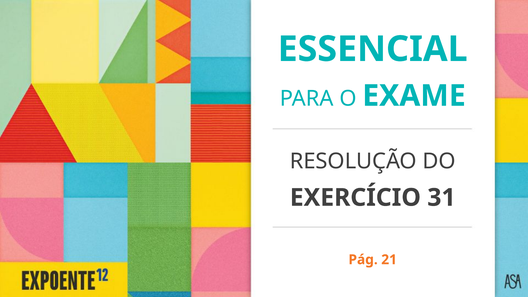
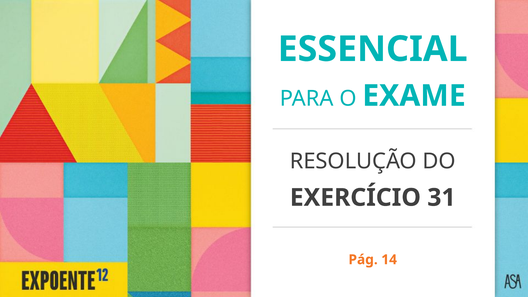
21: 21 -> 14
